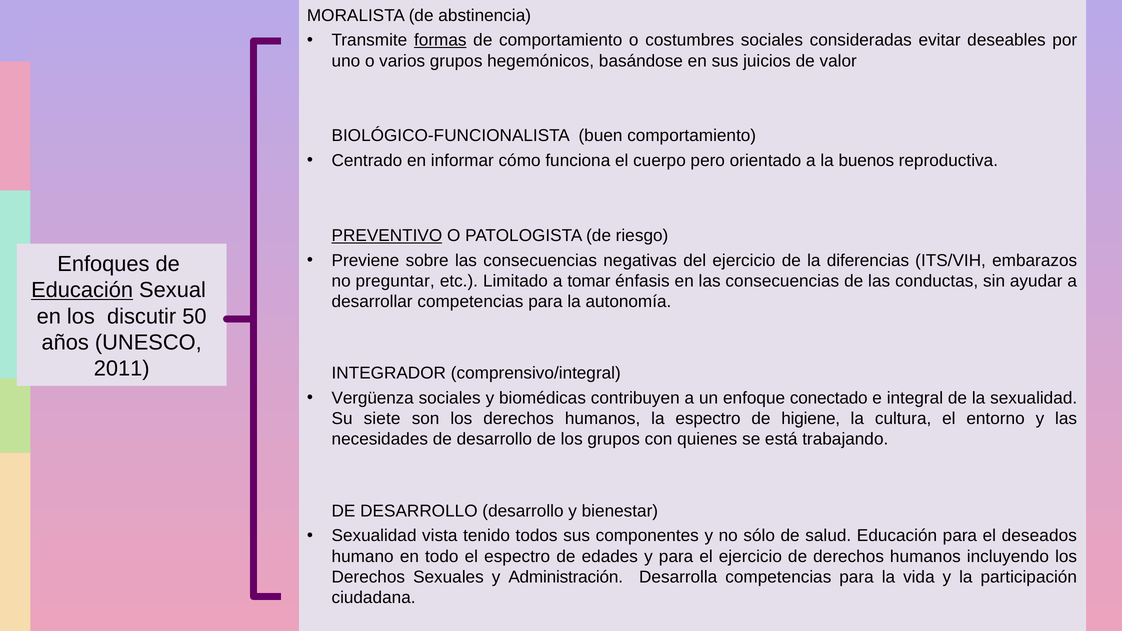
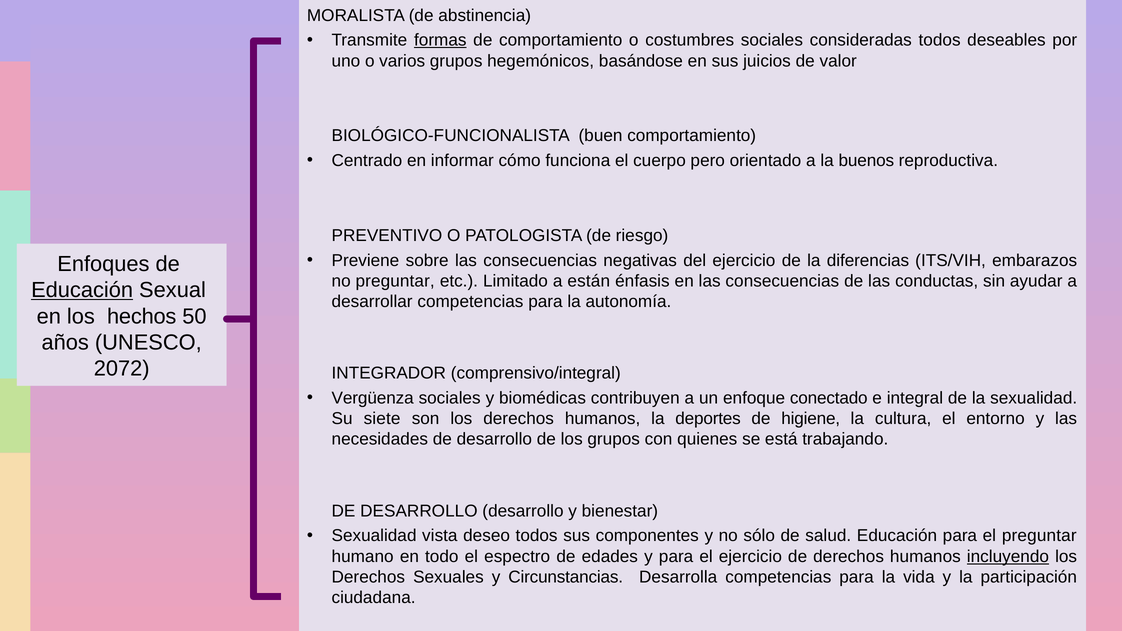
consideradas evitar: evitar -> todos
PREVENTIVO underline: present -> none
tomar: tomar -> están
discutir: discutir -> hechos
2011: 2011 -> 2072
la espectro: espectro -> deportes
tenido: tenido -> deseo
el deseados: deseados -> preguntar
incluyendo underline: none -> present
Administración: Administración -> Circunstancias
